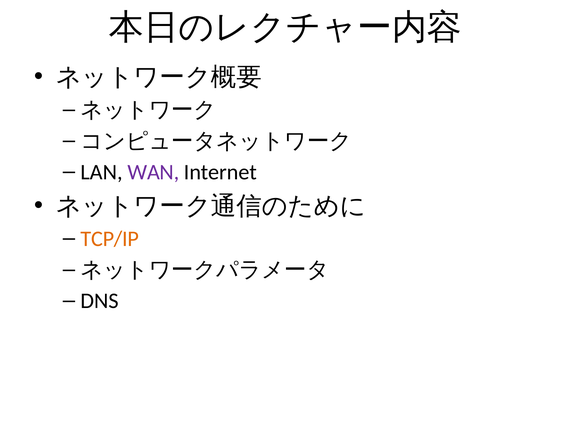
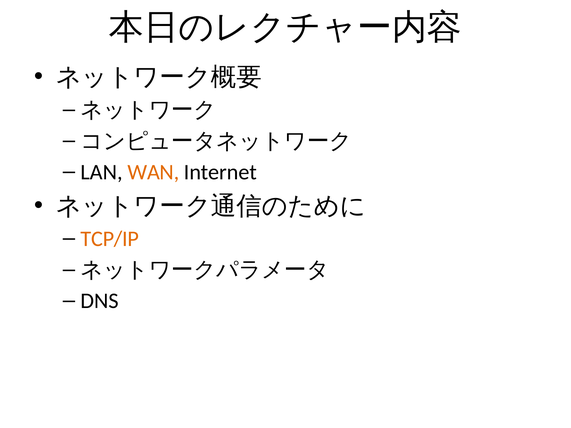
WAN colour: purple -> orange
